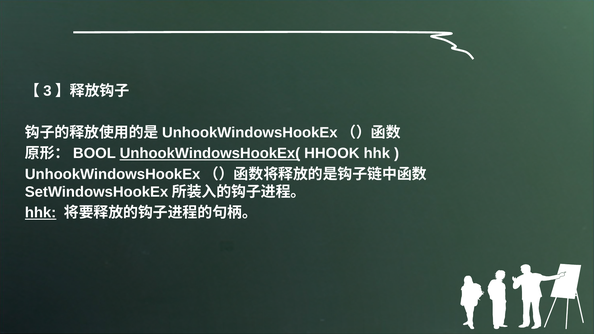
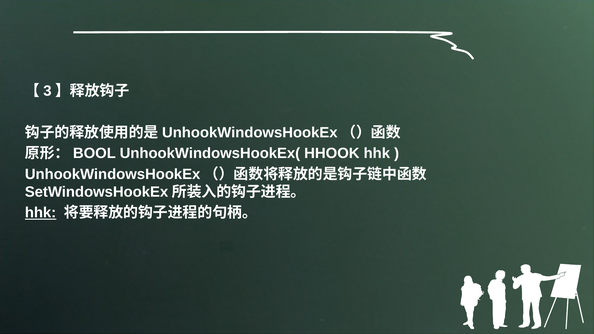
UnhookWindowsHookEx( underline: present -> none
